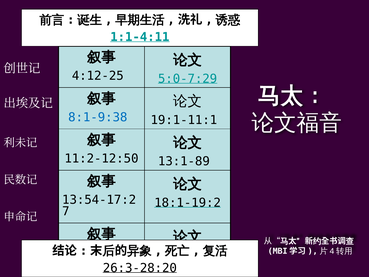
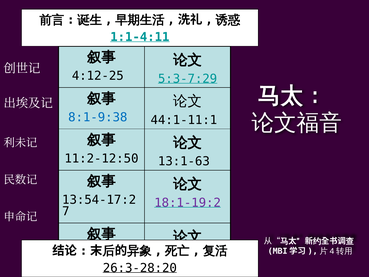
5:0-7:29: 5:0-7:29 -> 5:3-7:29
19:1-11:1: 19:1-11:1 -> 44:1-11:1
13:1-89: 13:1-89 -> 13:1-63
18:1-19:2 colour: black -> purple
